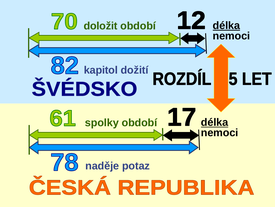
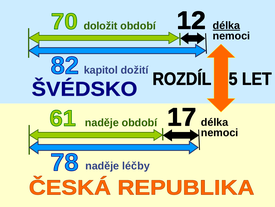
spolky at (102, 122): spolky -> naděje
délka at (215, 122) underline: present -> none
potaz: potaz -> léčby
